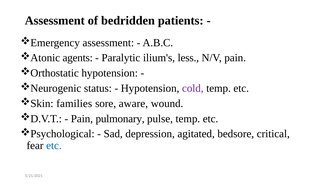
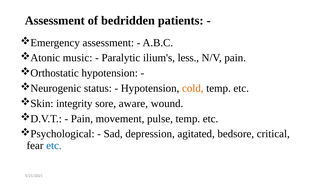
agents: agents -> music
cold colour: purple -> orange
families: families -> integrity
pulmonary: pulmonary -> movement
